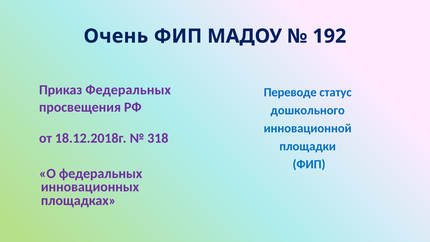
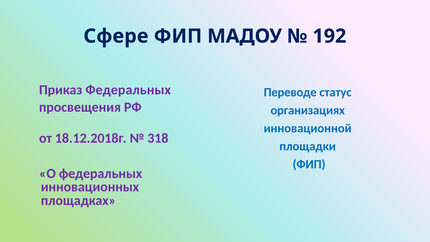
Очень: Очень -> Сфере
дошкольного: дошкольного -> организациях
